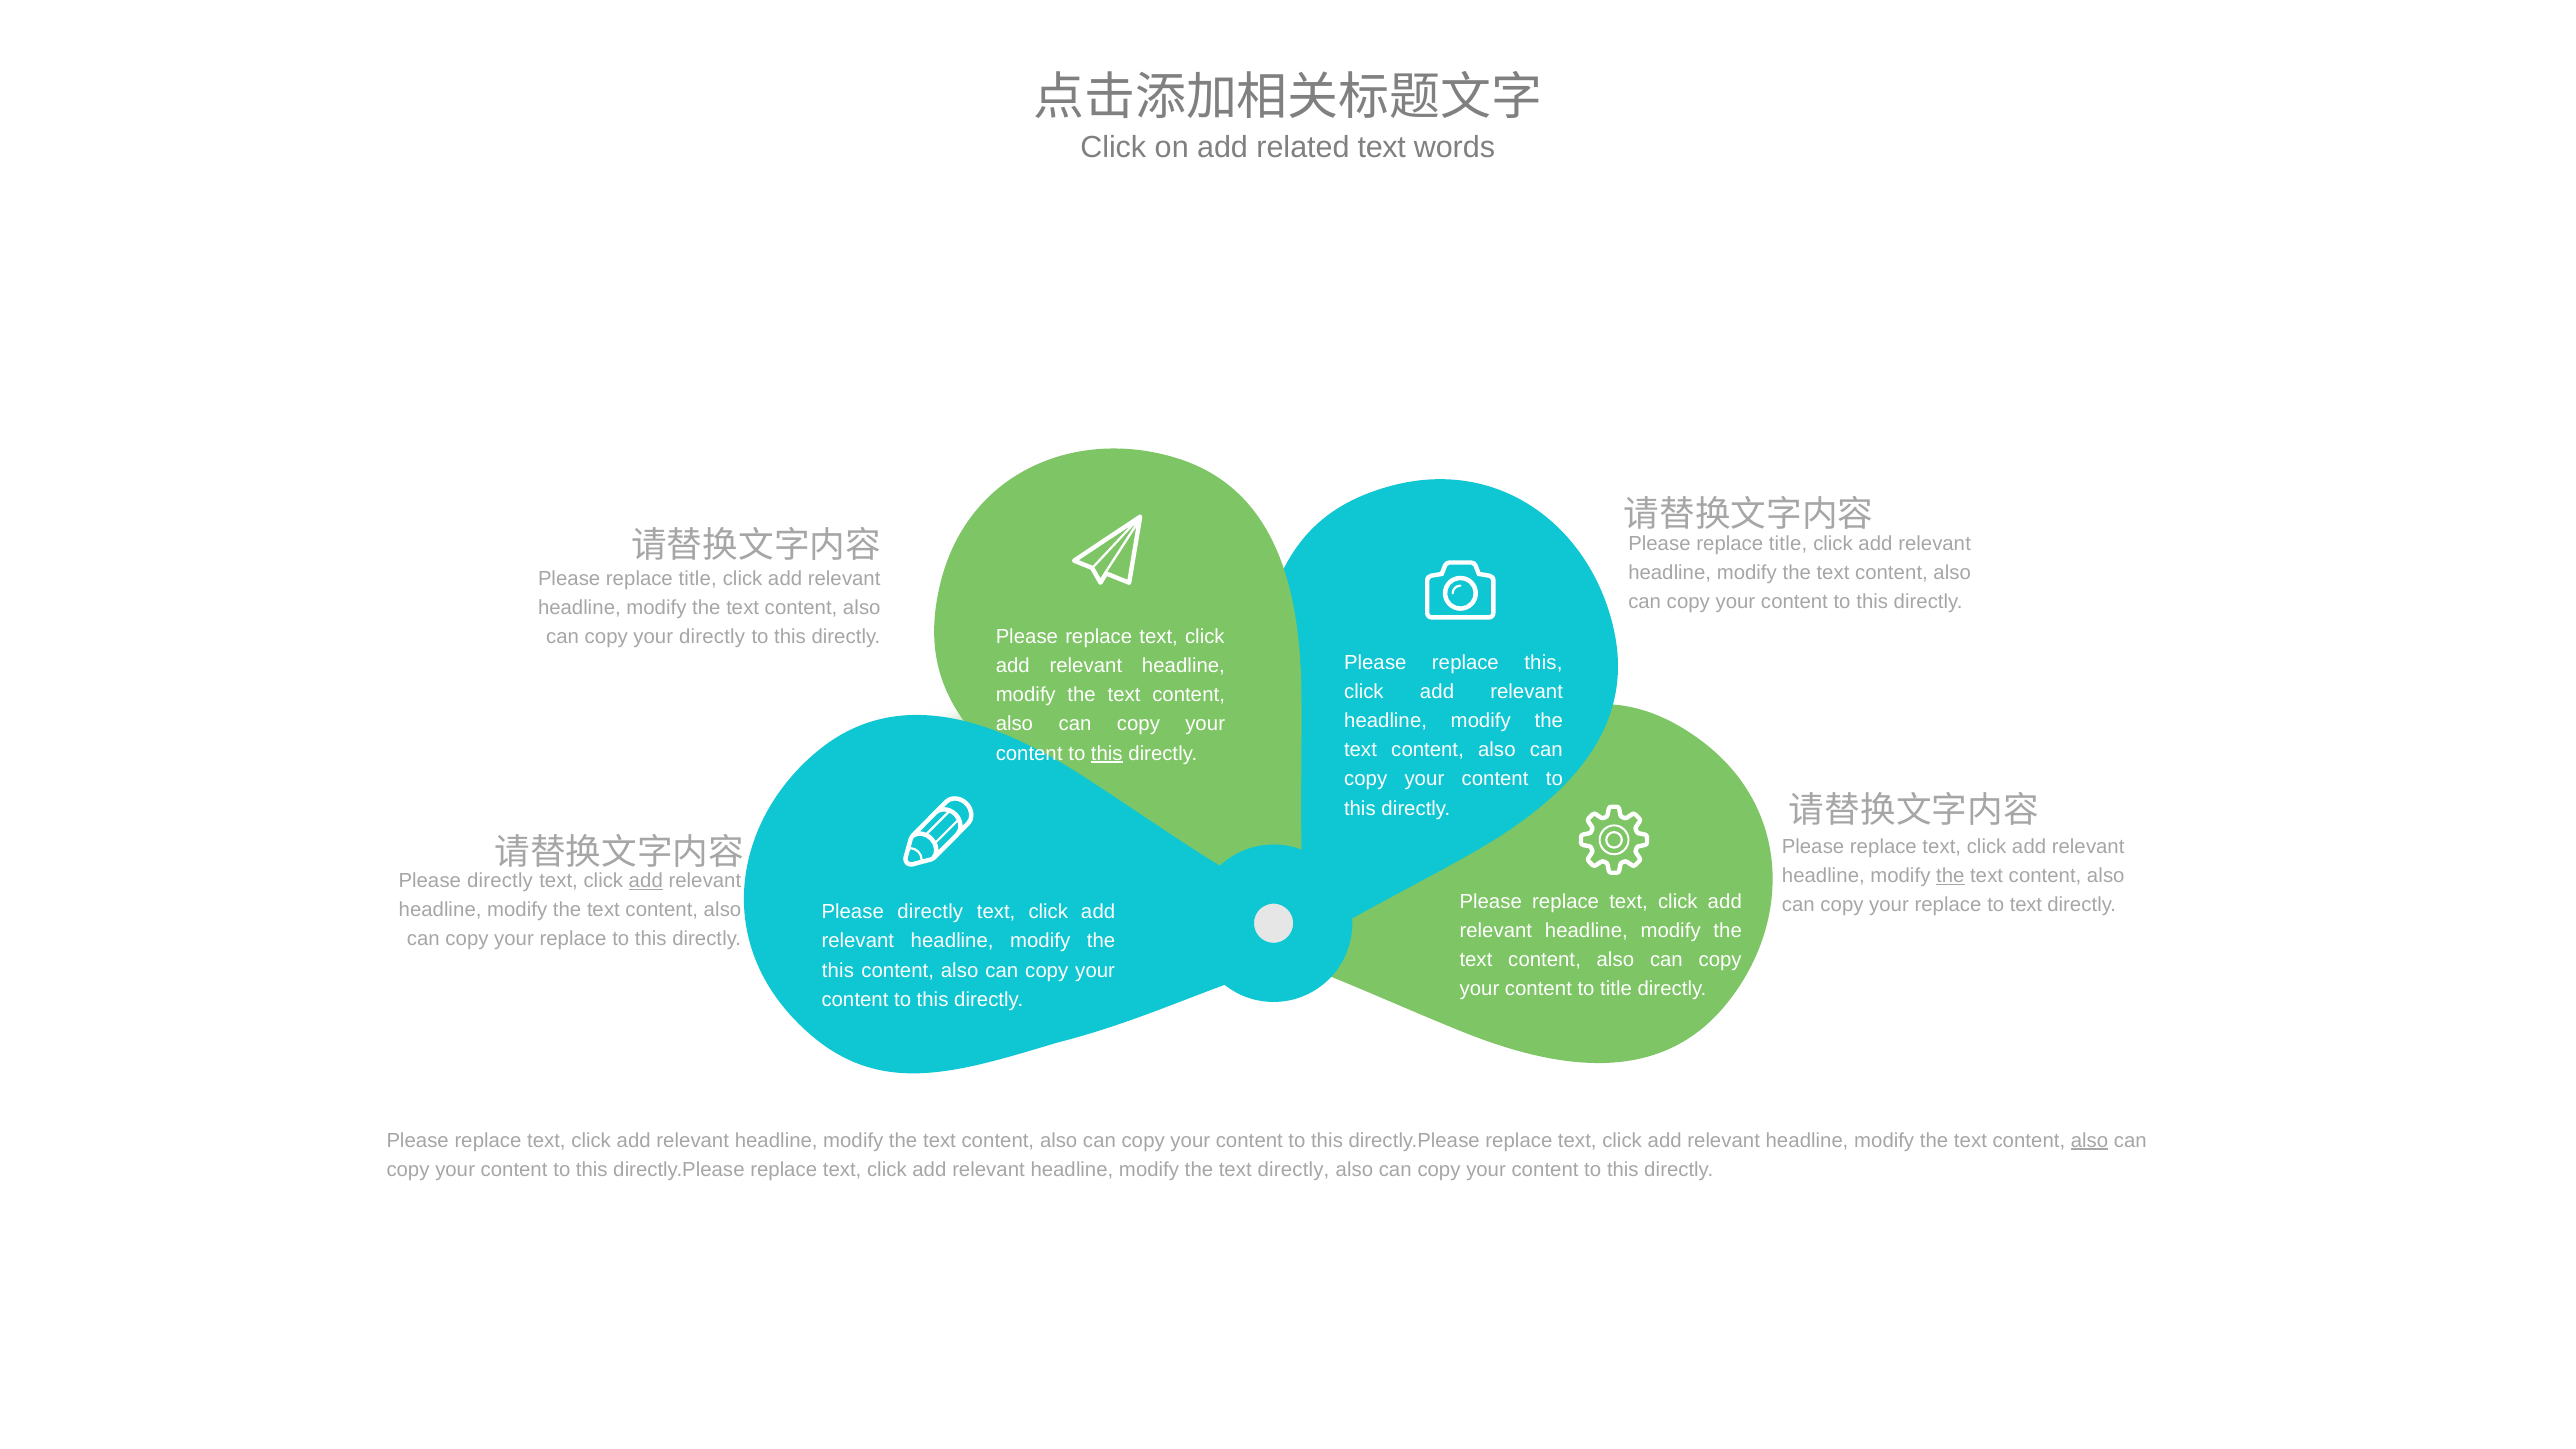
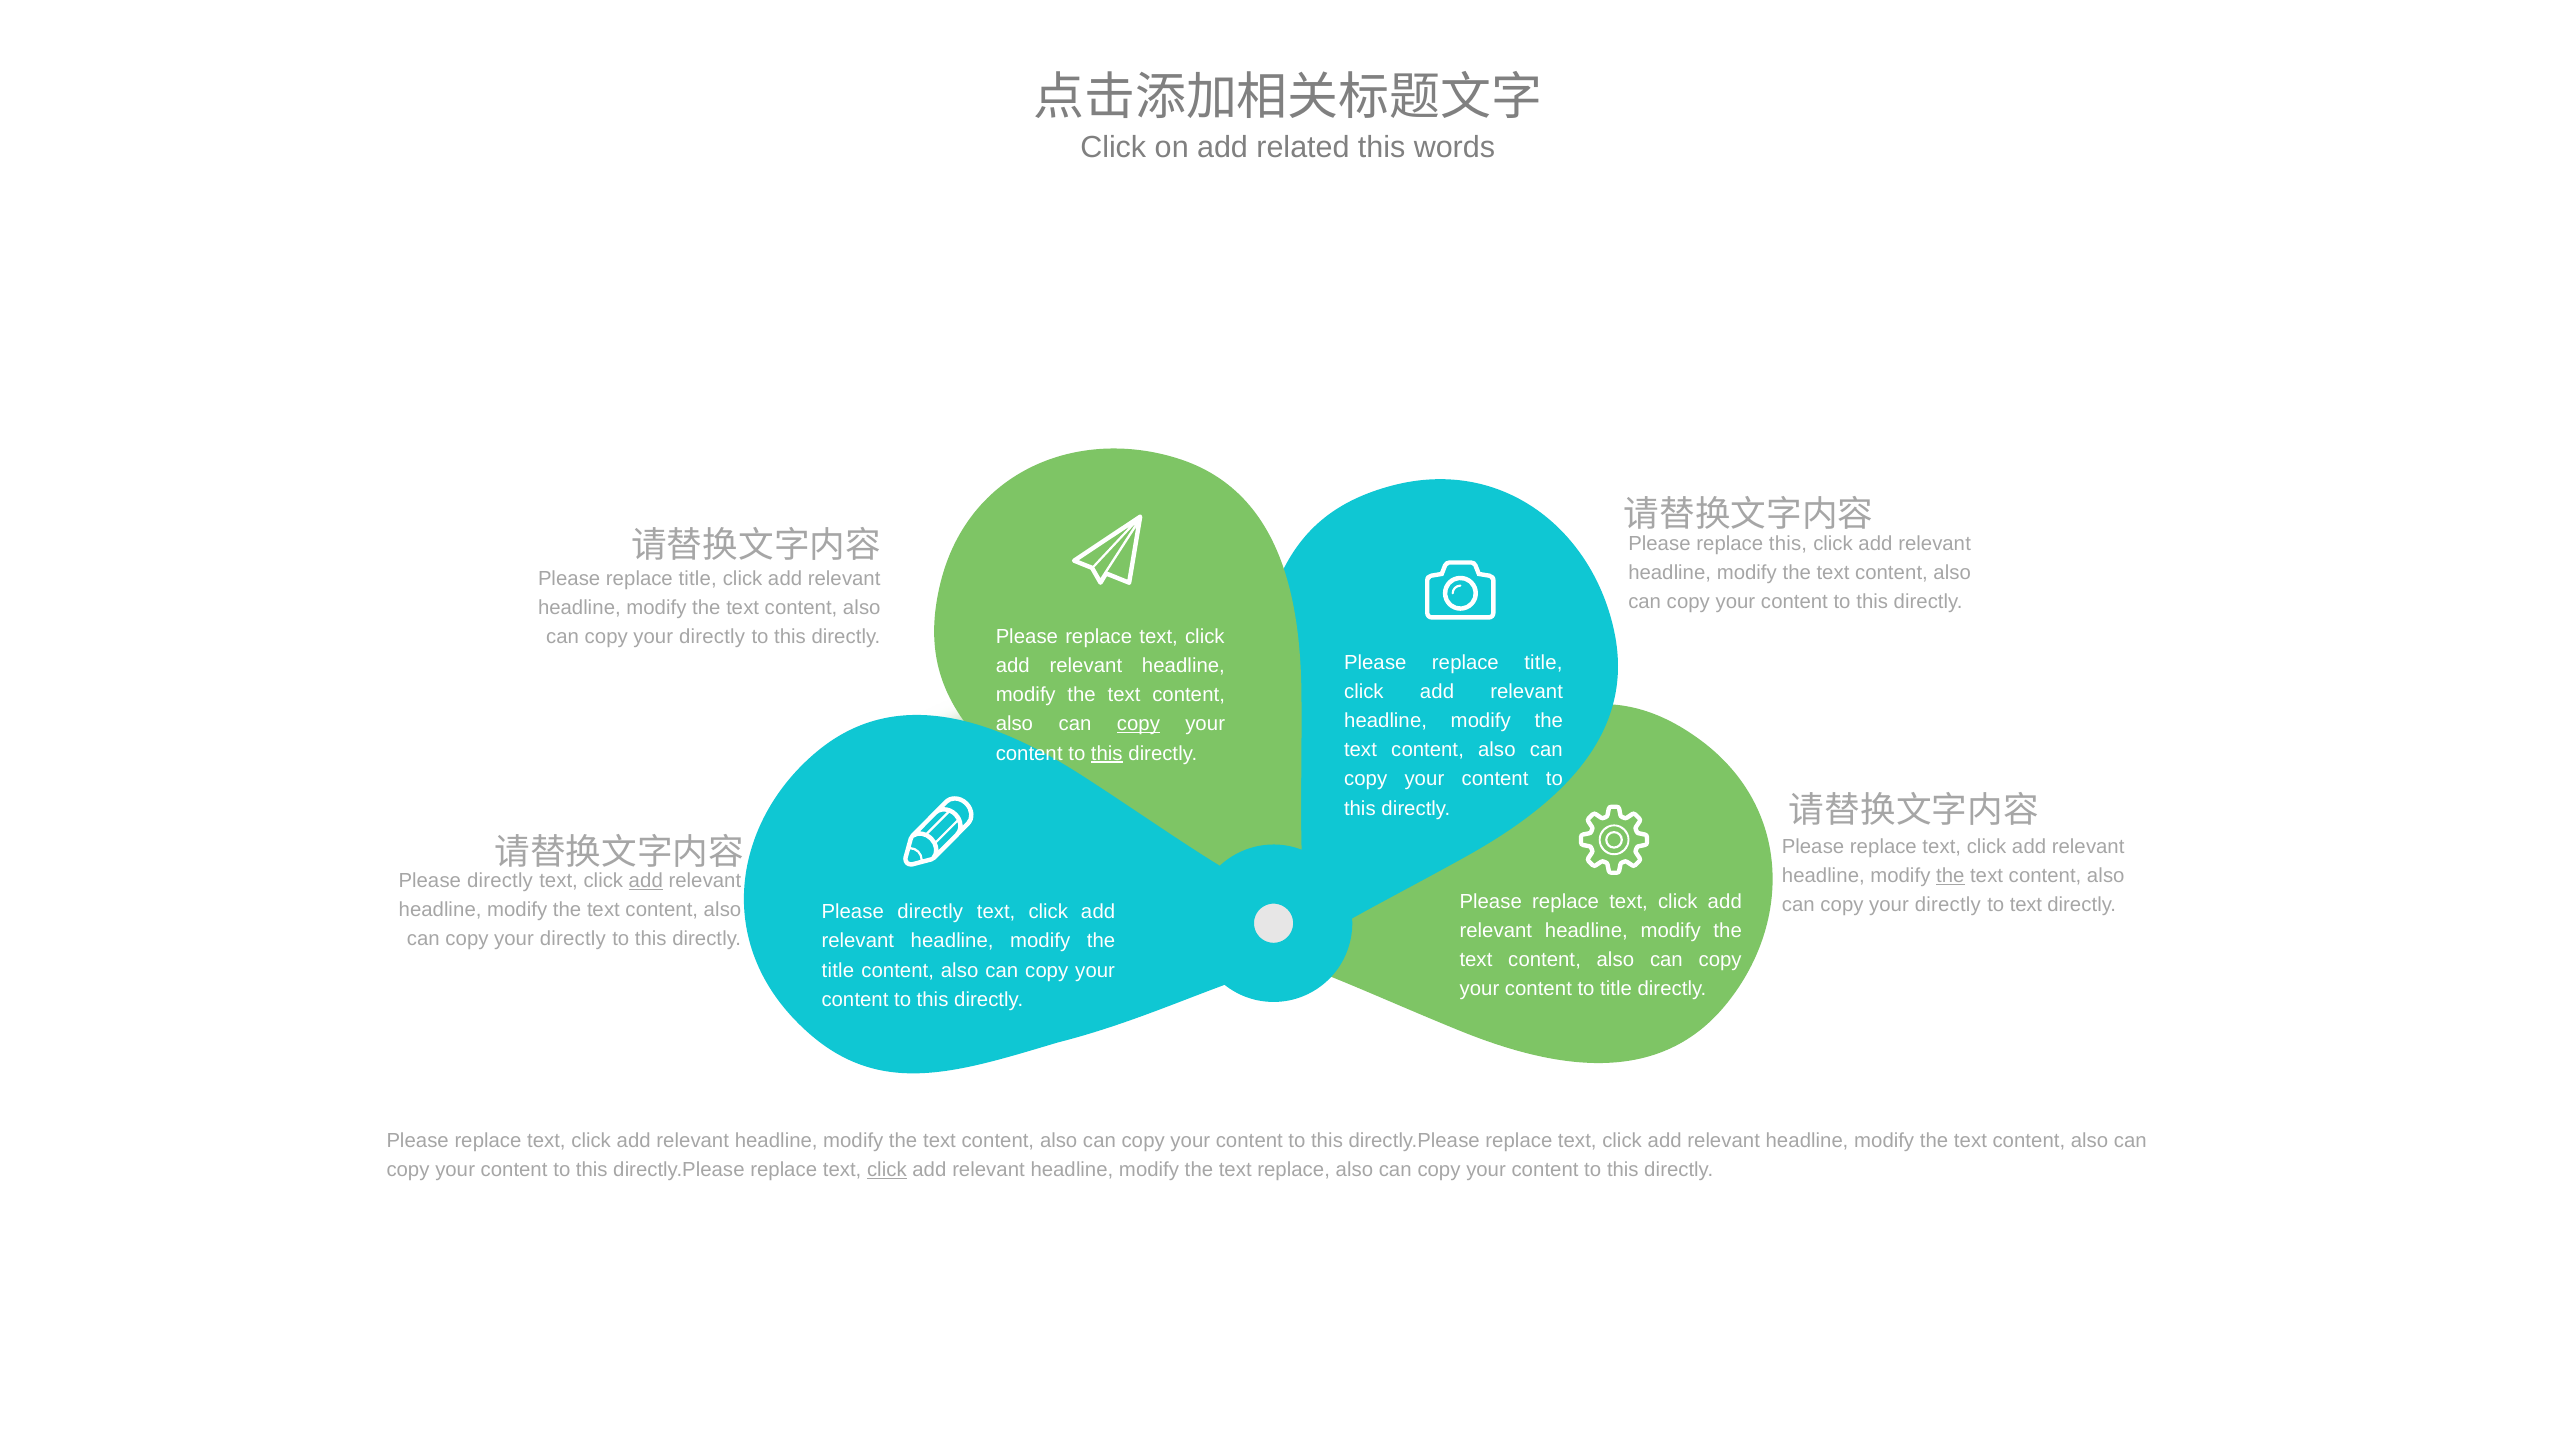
related text: text -> this
title at (1788, 543): title -> this
this at (1543, 662): this -> title
copy at (1138, 724) underline: none -> present
replace at (1948, 905): replace -> directly
replace at (573, 939): replace -> directly
this at (838, 970): this -> title
also at (2090, 1140) underline: present -> none
click at (887, 1169) underline: none -> present
the text directly: directly -> replace
